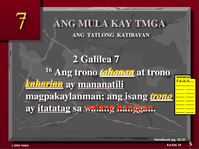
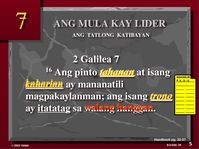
TMGA: TMGA -> LIDER
Ang trono: trono -> pinto
at trono: trono -> isang
mananatili underline: present -> none
